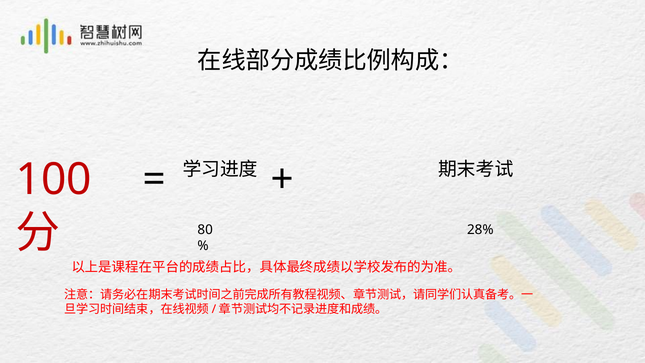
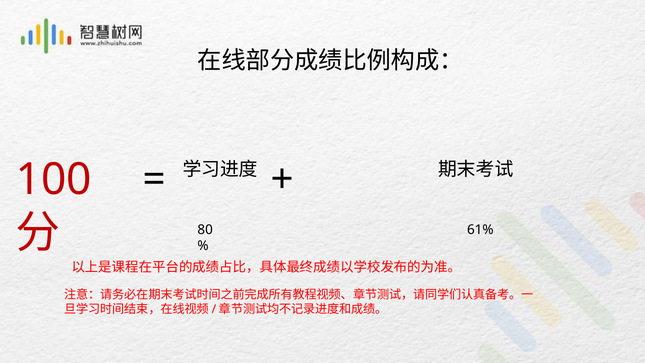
28%: 28% -> 61%
